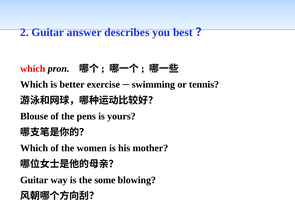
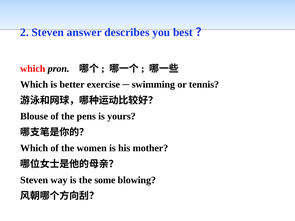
2 Guitar: Guitar -> Steven
Guitar at (34, 180): Guitar -> Steven
